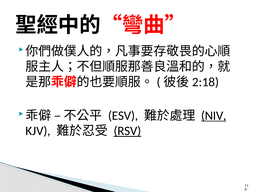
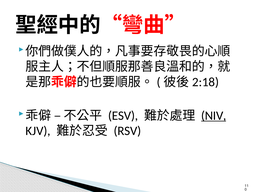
RSV underline: present -> none
